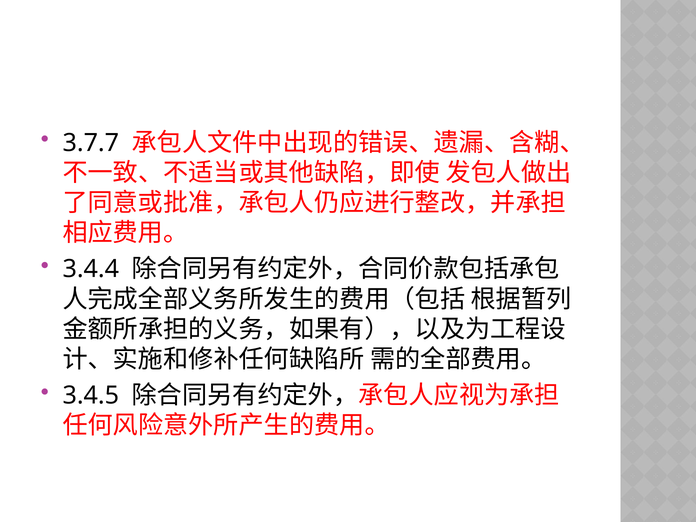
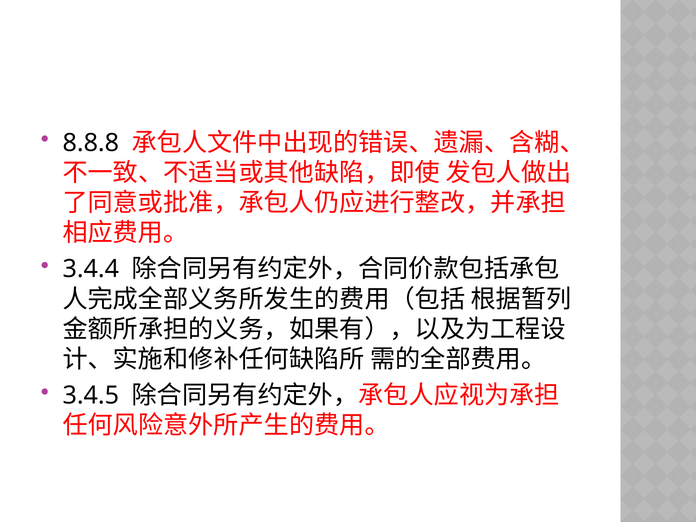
3.7.7: 3.7.7 -> 8.8.8
